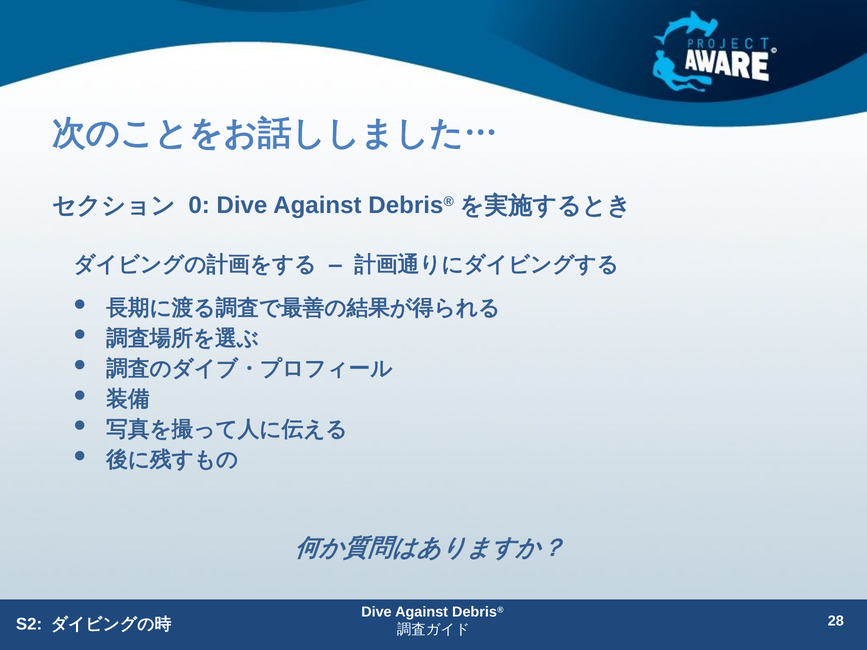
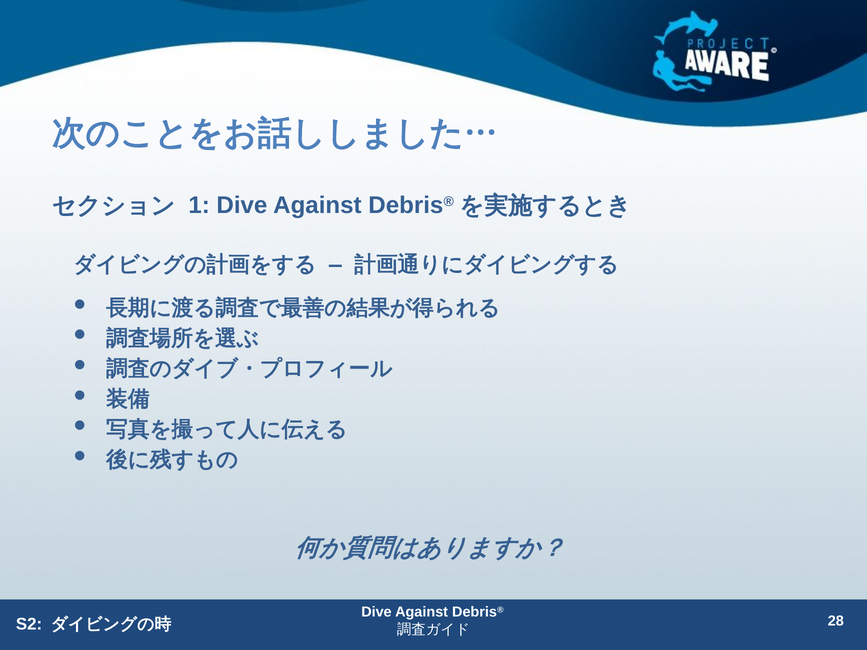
0: 0 -> 1
